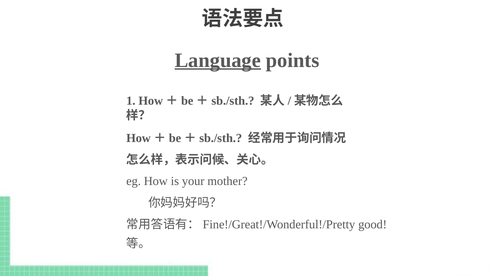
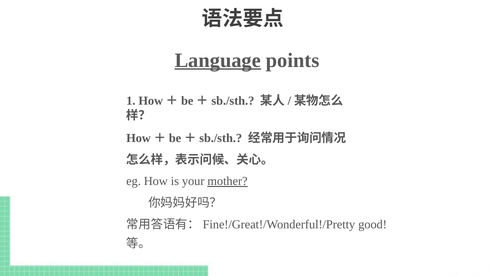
mother underline: none -> present
